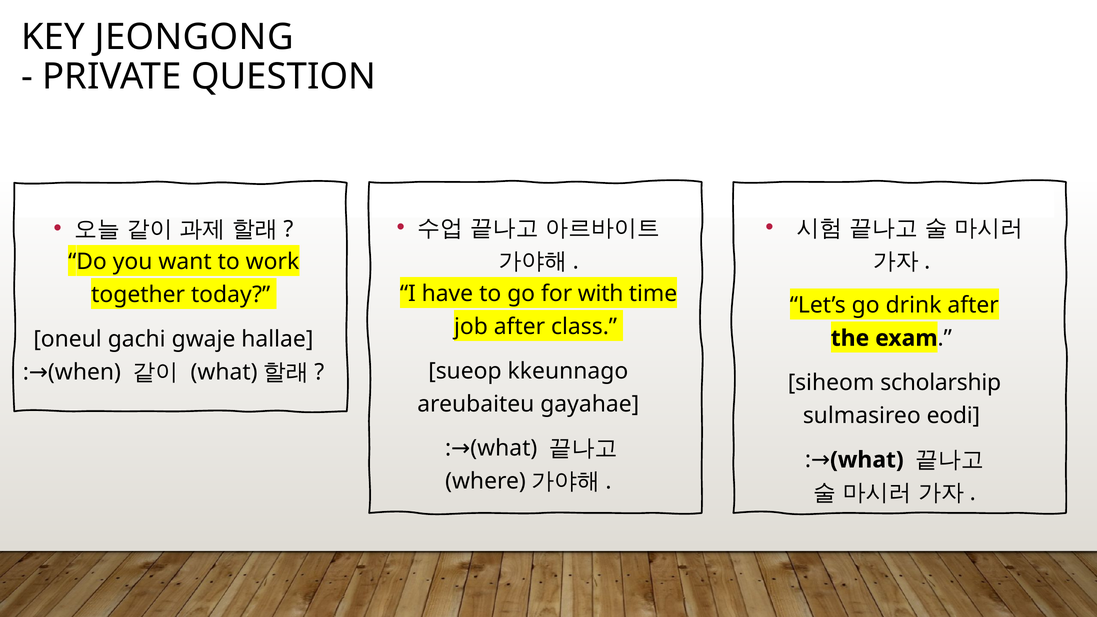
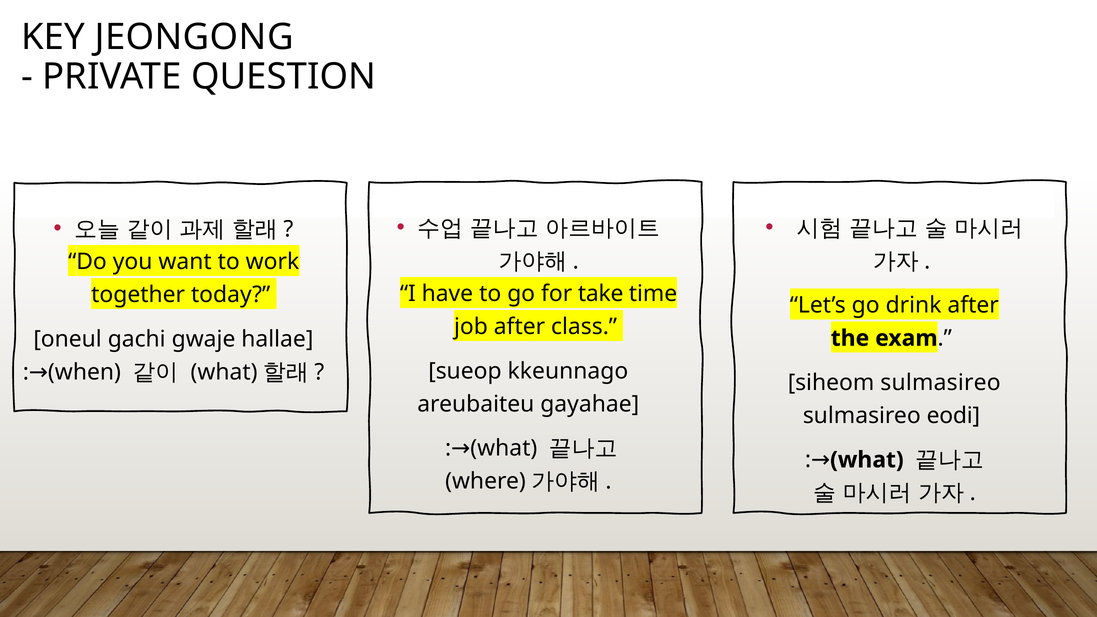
with: with -> take
siheom scholarship: scholarship -> sulmasireo
